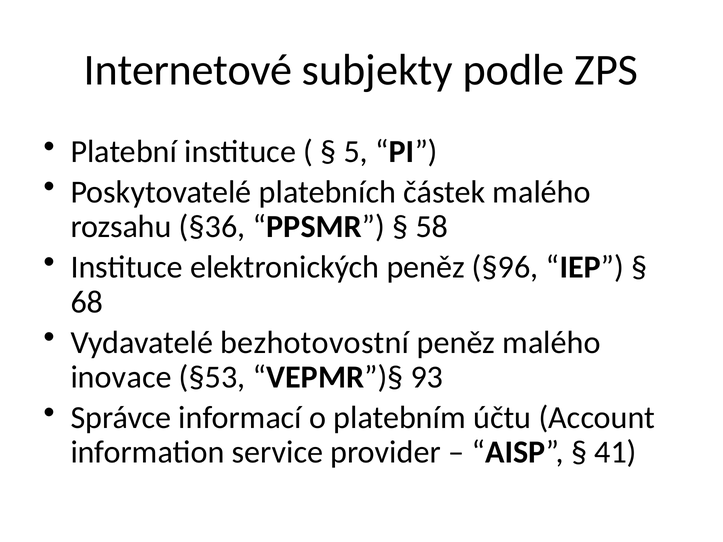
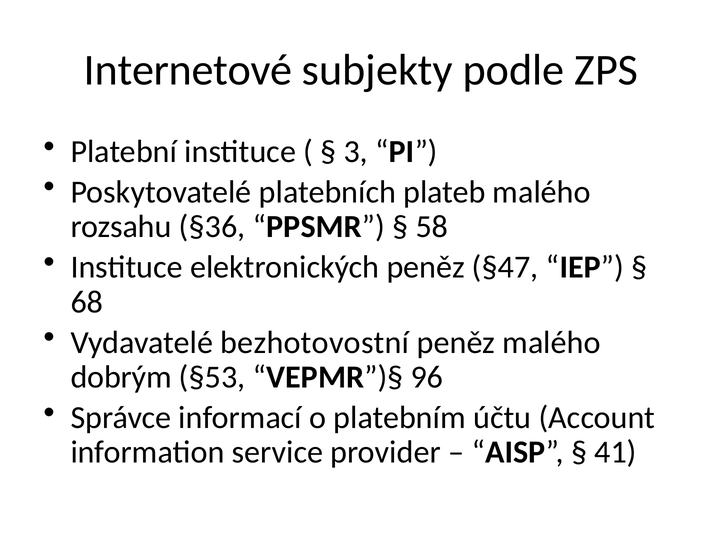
5: 5 -> 3
částek: částek -> plateb
§96: §96 -> §47
inovace: inovace -> dobrým
93: 93 -> 96
